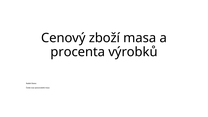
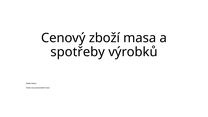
procenta: procenta -> spotřeby
